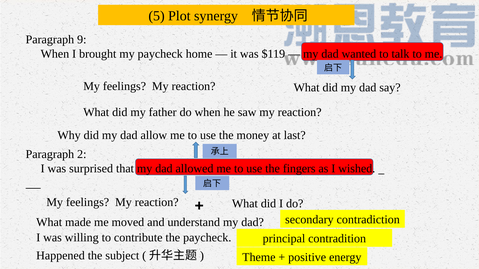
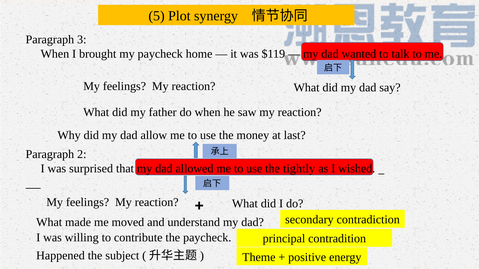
9: 9 -> 3
fingers: fingers -> tightly
